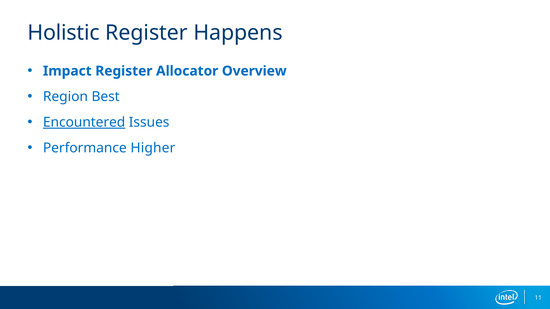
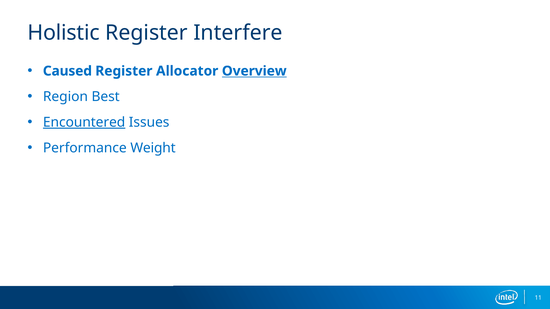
Happens: Happens -> Interfere
Impact: Impact -> Caused
Overview underline: none -> present
Higher: Higher -> Weight
